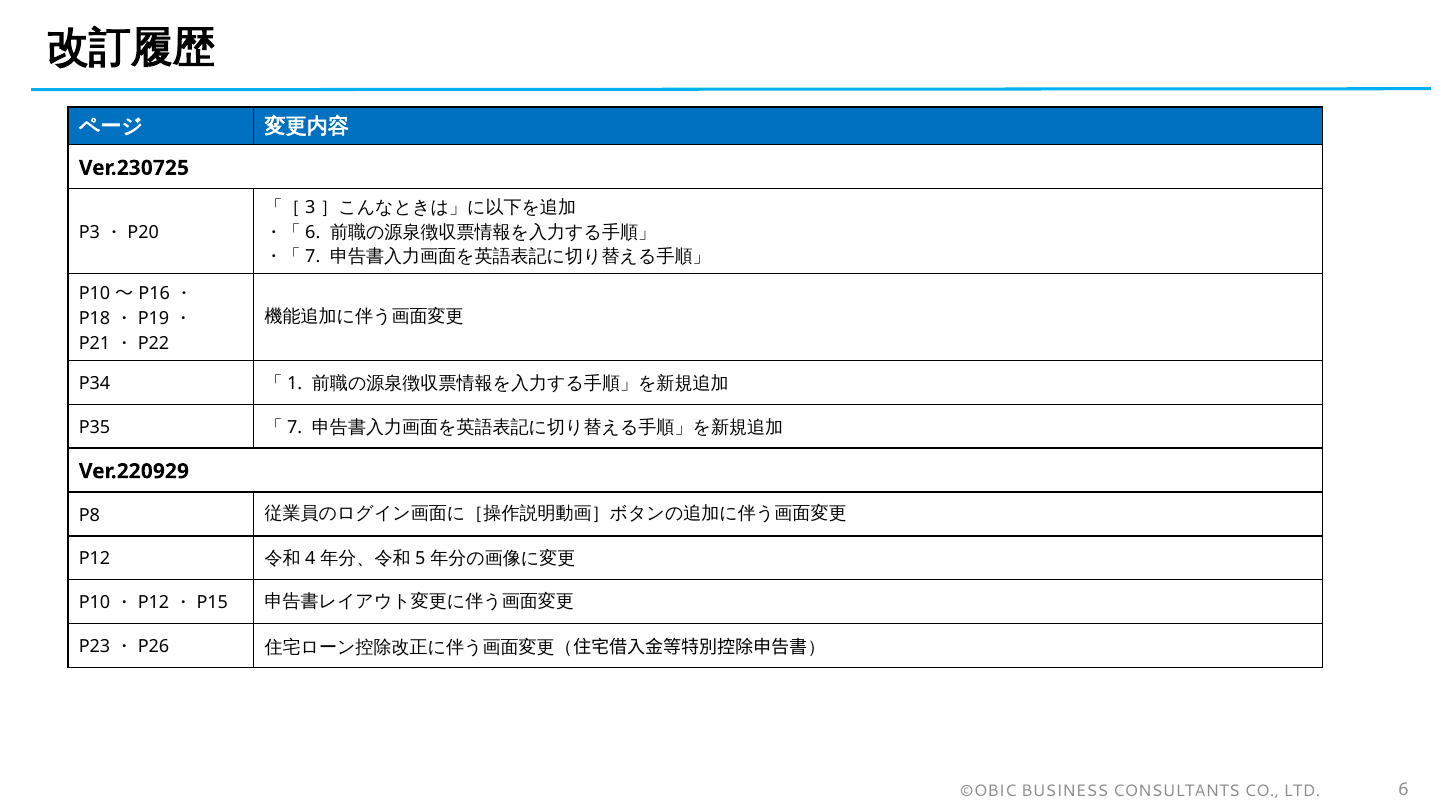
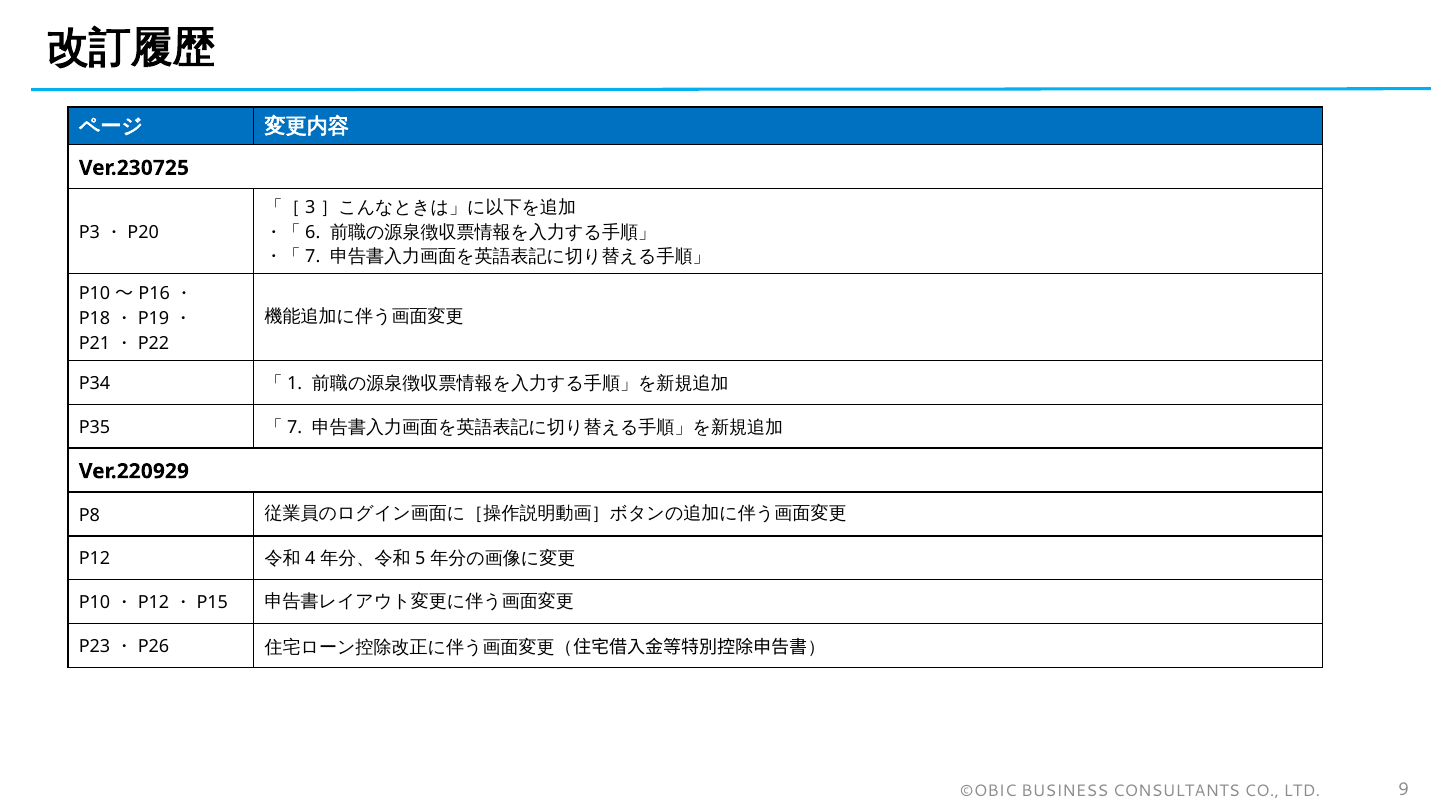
LTD 6: 6 -> 9
